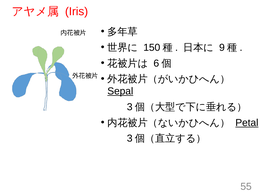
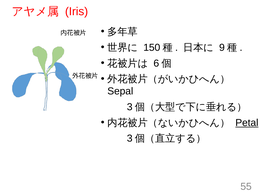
Sepal underline: present -> none
